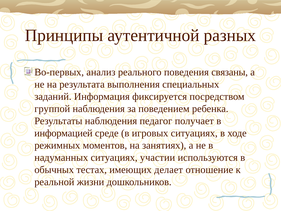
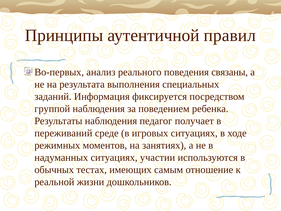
разных: разных -> правил
информацией: информацией -> переживаний
делает: делает -> самым
